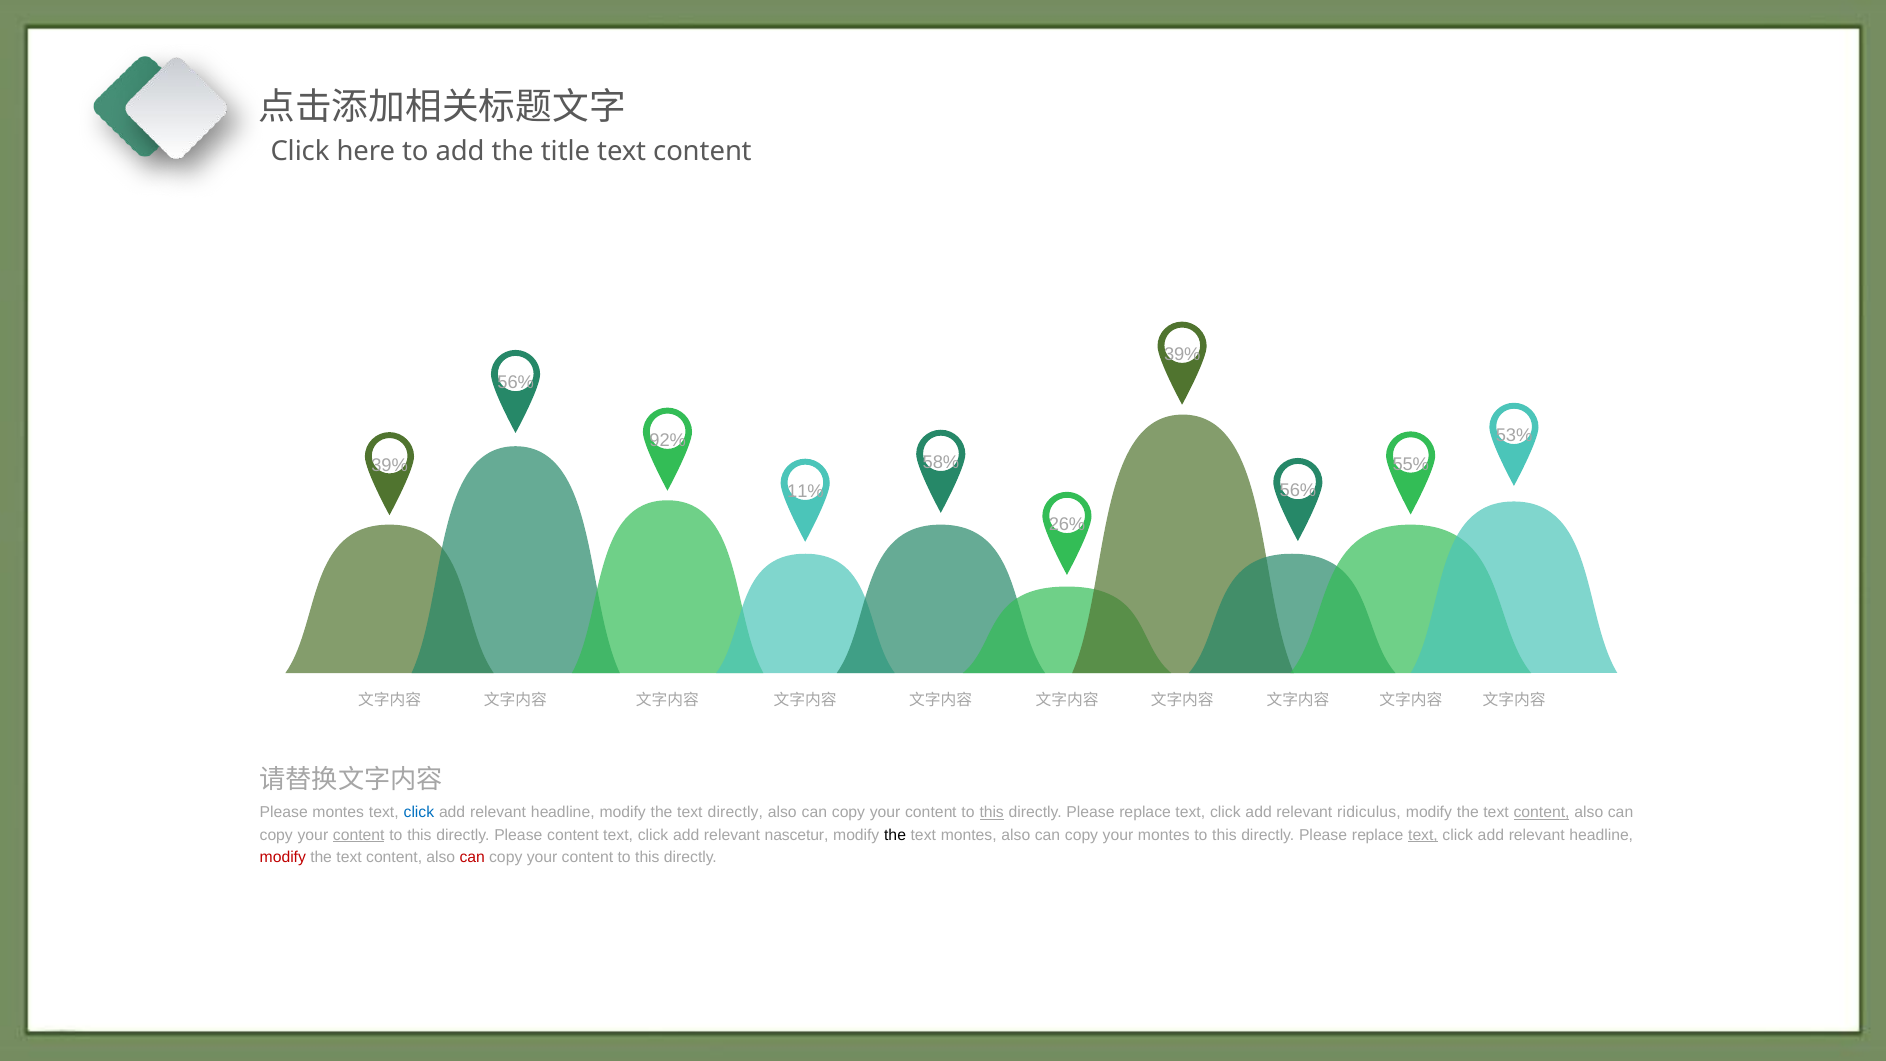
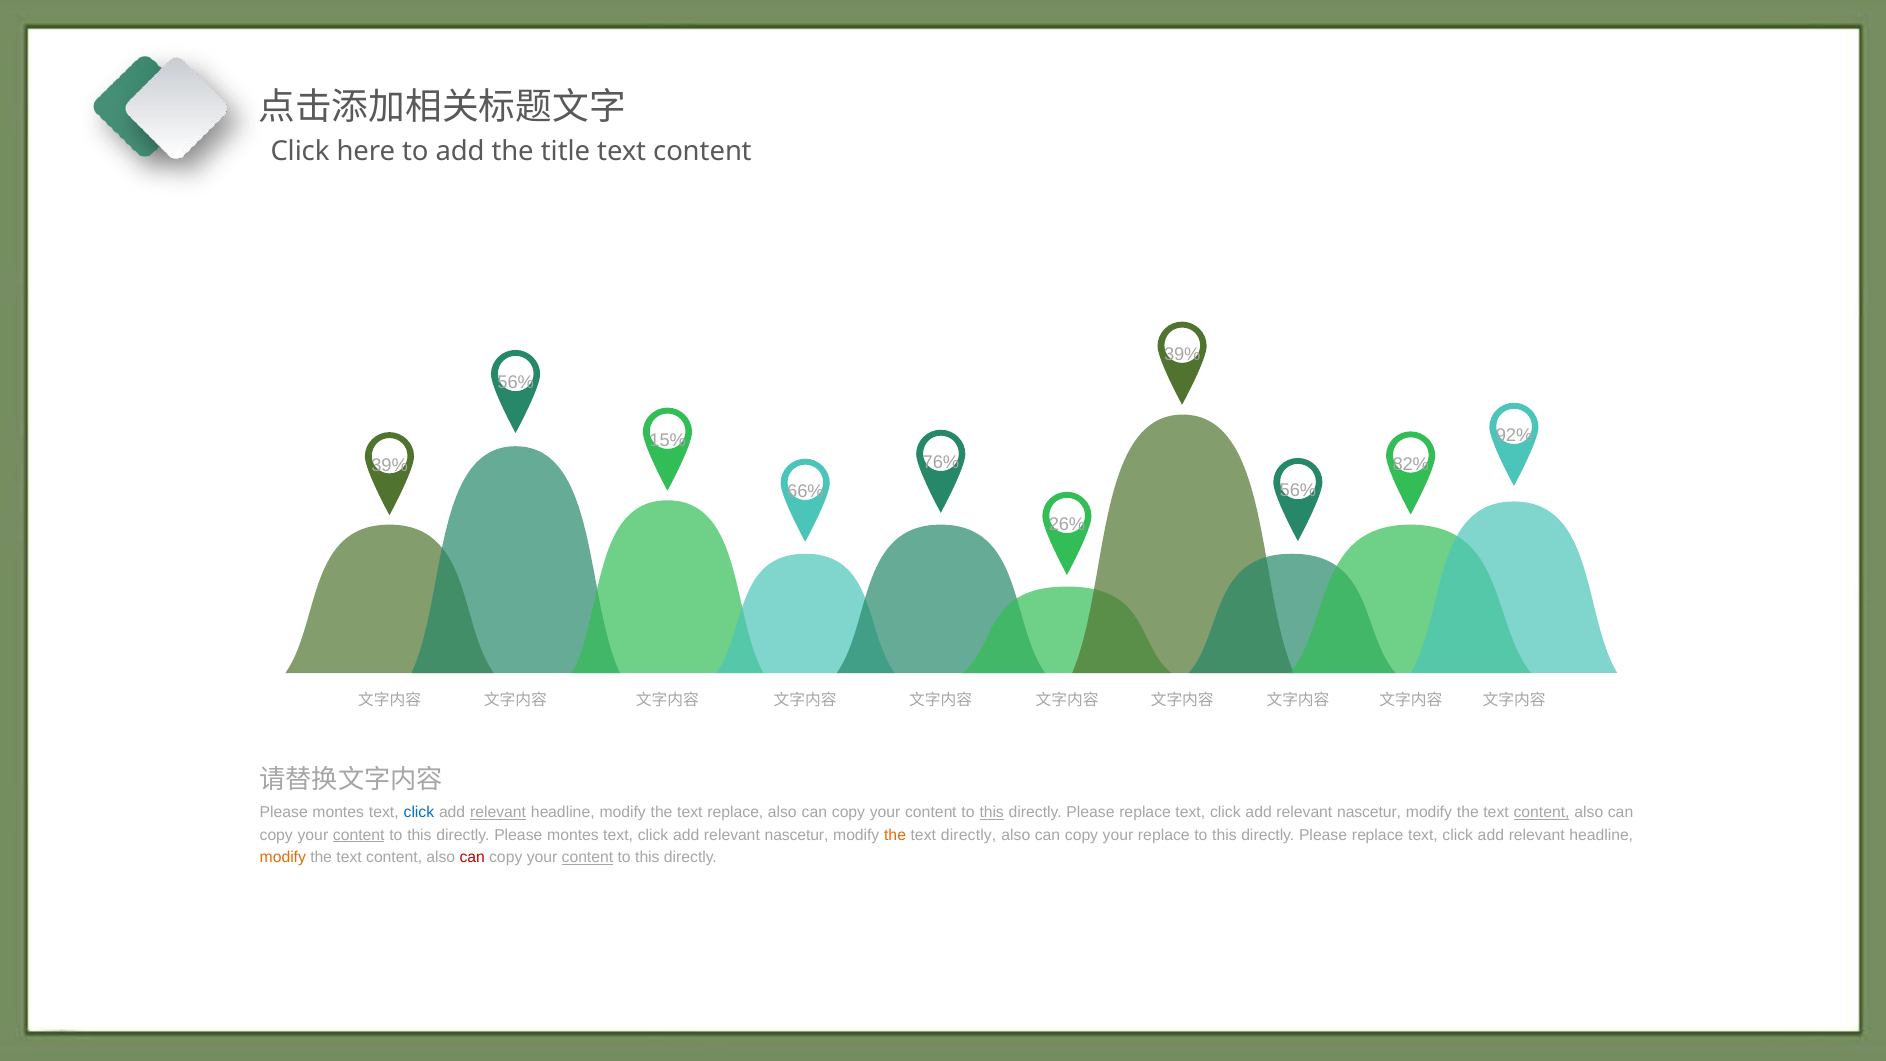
53%: 53% -> 92%
92%: 92% -> 15%
58%: 58% -> 76%
55%: 55% -> 82%
11%: 11% -> 66%
relevant at (498, 812) underline: none -> present
text directly: directly -> replace
ridiculus at (1369, 812): ridiculus -> nascetur
directly Please content: content -> montes
the at (895, 835) colour: black -> orange
text montes: montes -> directly
your montes: montes -> replace
text at (1423, 835) underline: present -> none
modify at (283, 857) colour: red -> orange
content at (587, 857) underline: none -> present
